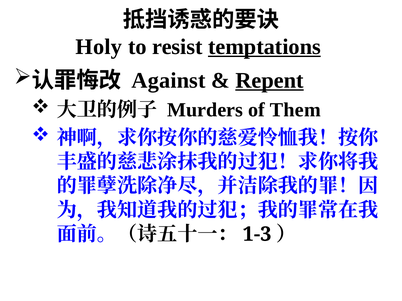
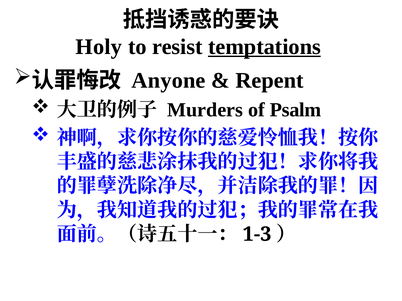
Against: Against -> Anyone
Repent underline: present -> none
Them: Them -> Psalm
